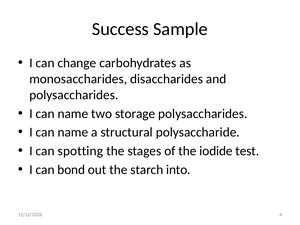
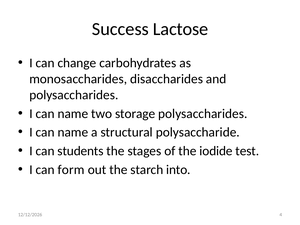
Sample: Sample -> Lactose
spotting: spotting -> students
bond: bond -> form
